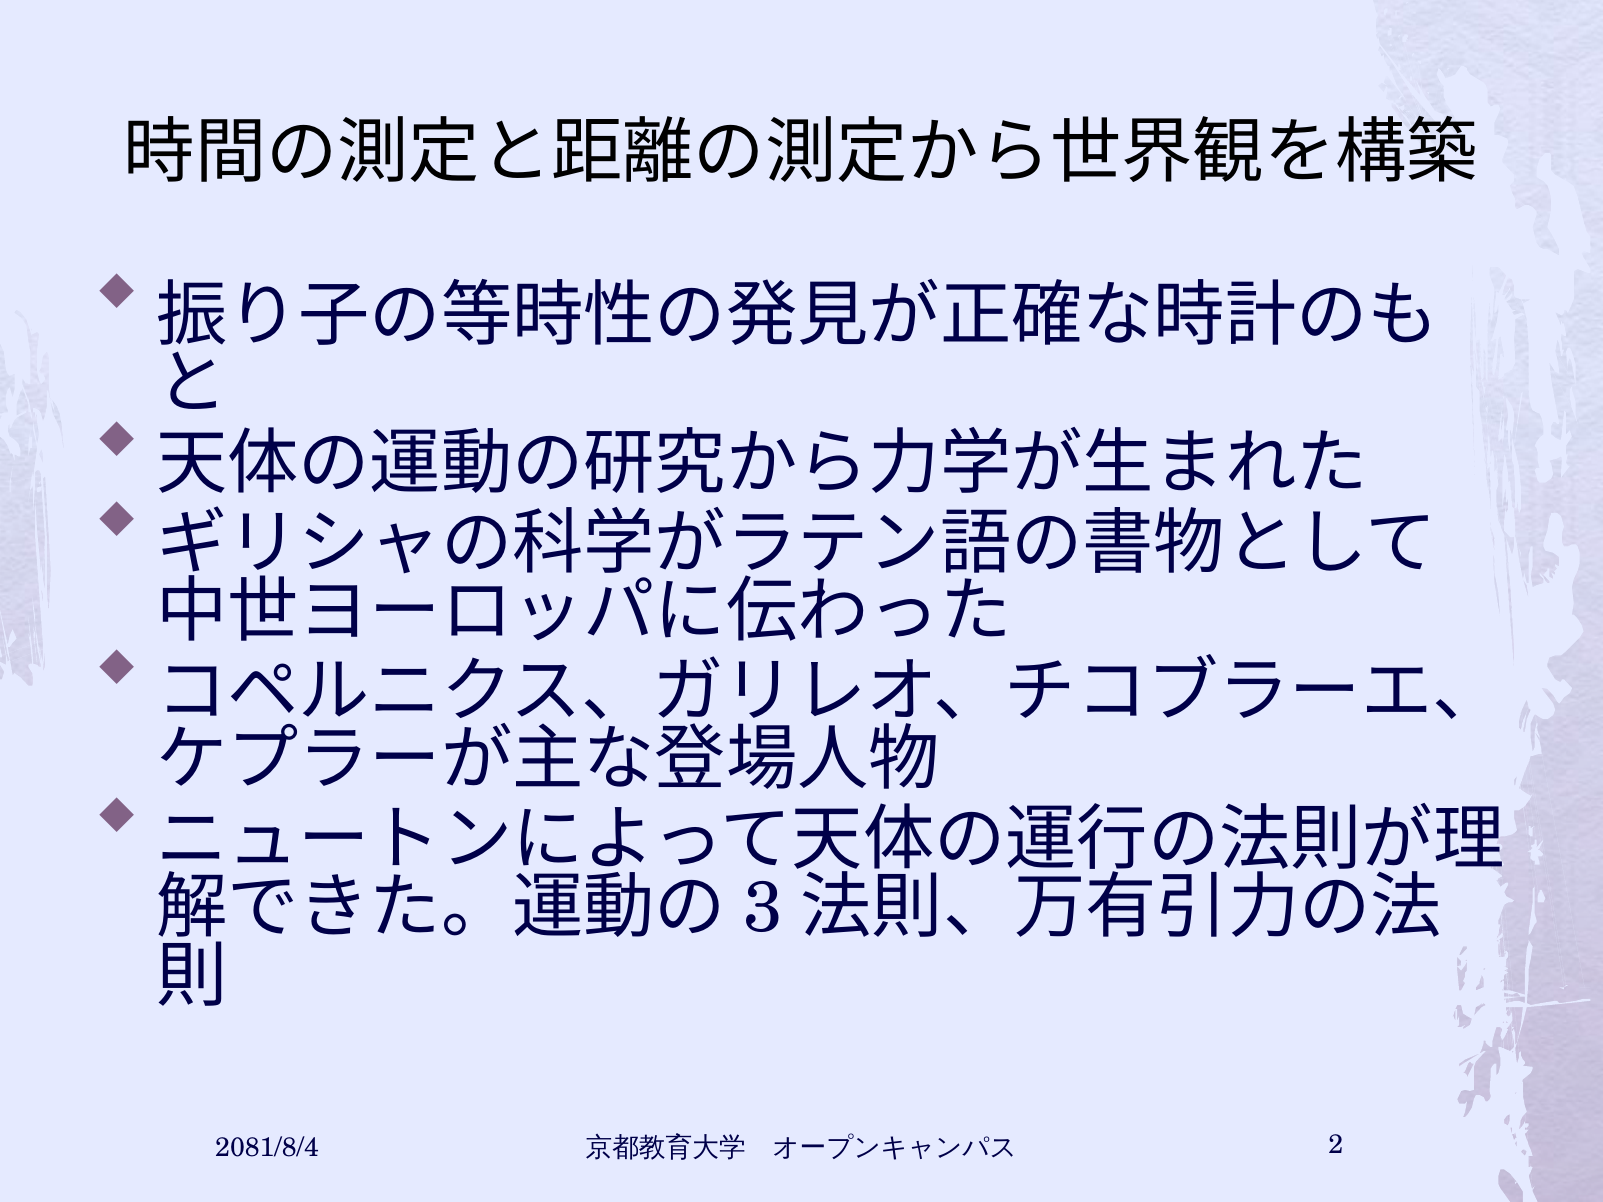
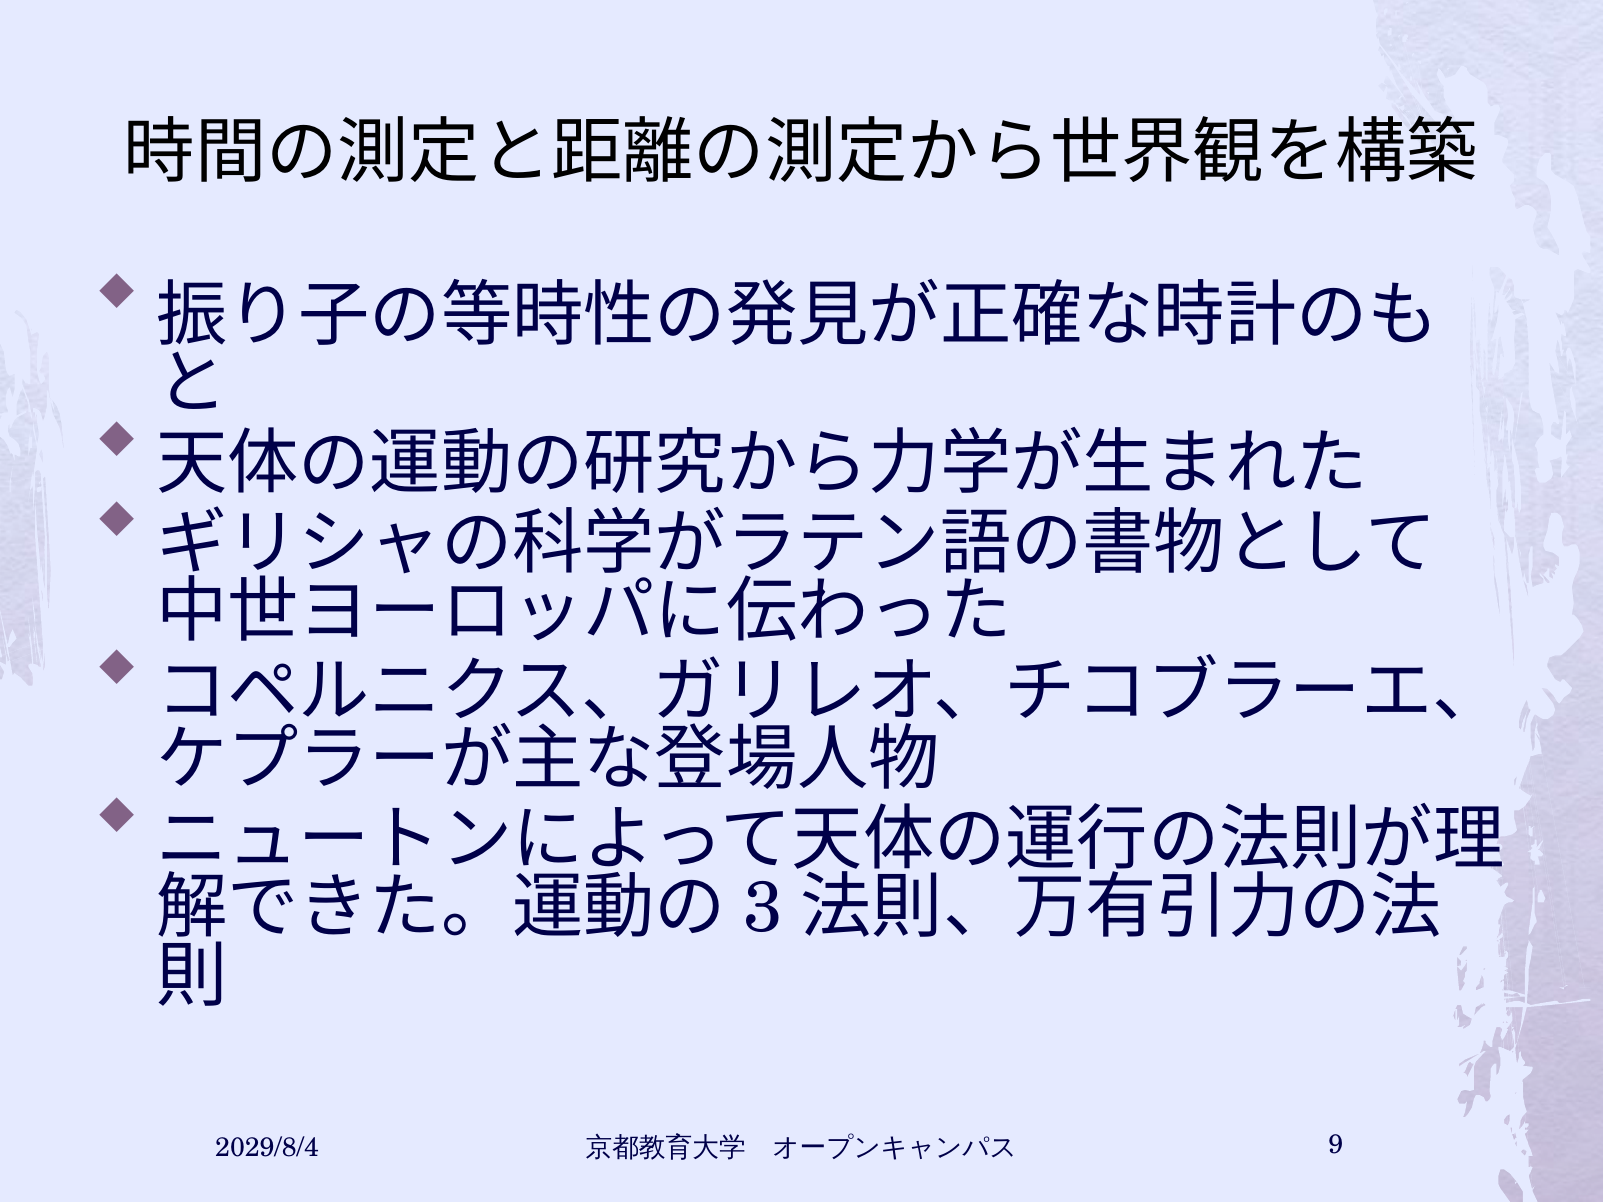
2081/8/4: 2081/8/4 -> 2029/8/4
2: 2 -> 9
